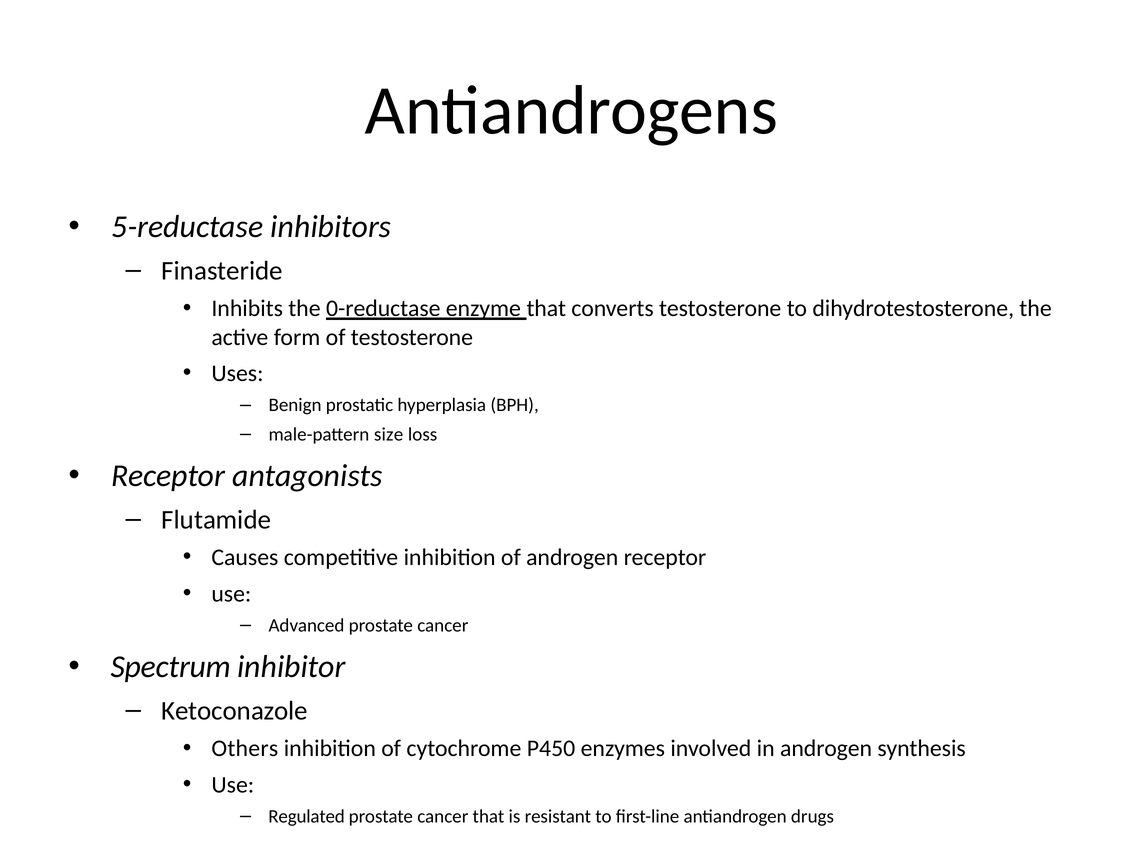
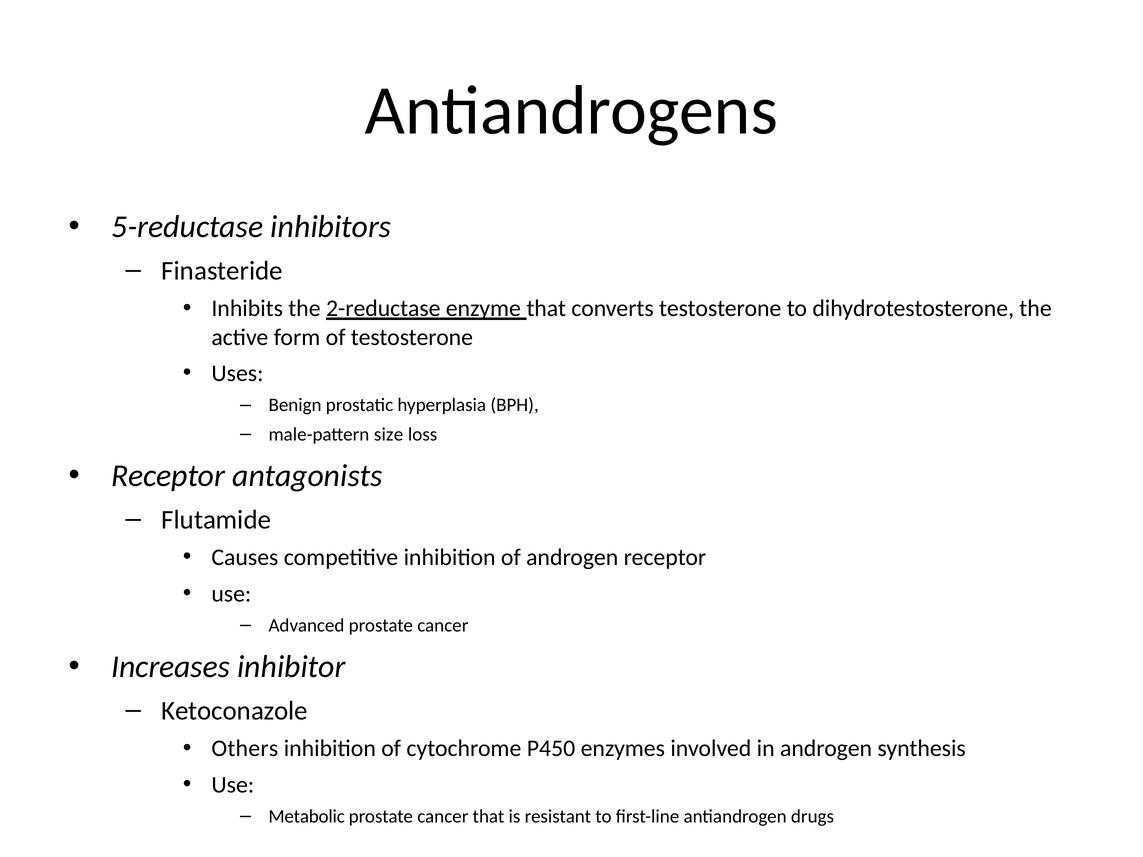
0-reductase: 0-reductase -> 2-reductase
Spectrum: Spectrum -> Increases
Regulated: Regulated -> Metabolic
